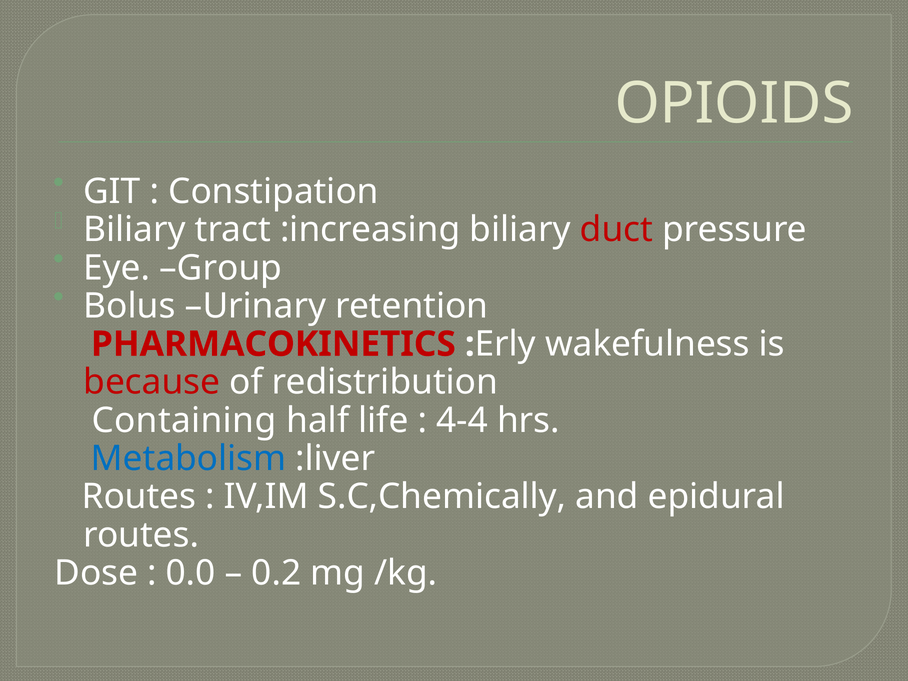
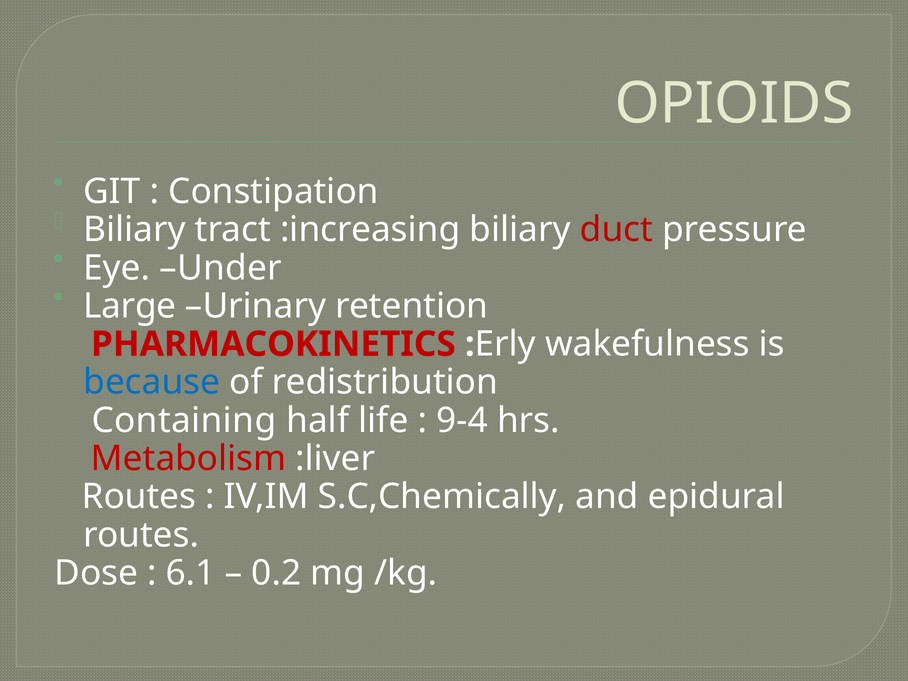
Group: Group -> Under
Bolus: Bolus -> Large
because colour: red -> blue
4-4: 4-4 -> 9-4
Metabolism colour: blue -> red
0.0: 0.0 -> 6.1
